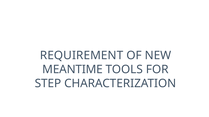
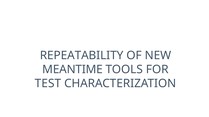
REQUIREMENT: REQUIREMENT -> REPEATABILITY
STEP: STEP -> TEST
